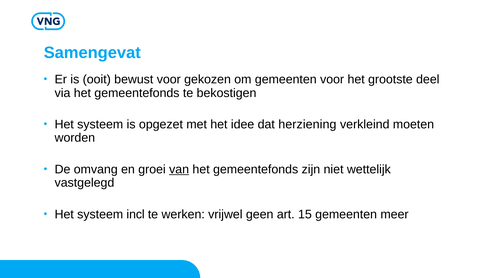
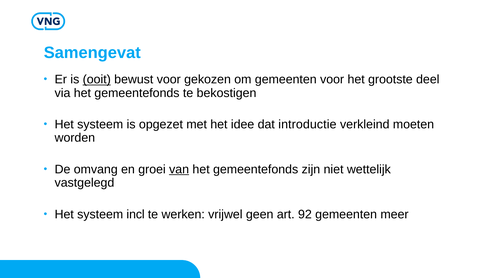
ooit underline: none -> present
herziening: herziening -> introductie
15: 15 -> 92
